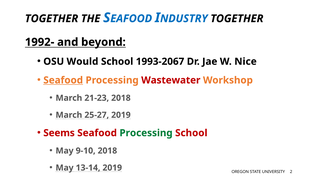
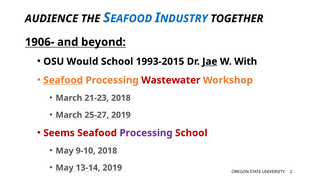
TOGETHER at (52, 19): TOGETHER -> AUDIENCE
1992-: 1992- -> 1906-
1993-2067: 1993-2067 -> 1993-2015
Jae underline: none -> present
Nice: Nice -> With
Processing at (146, 133) colour: green -> purple
